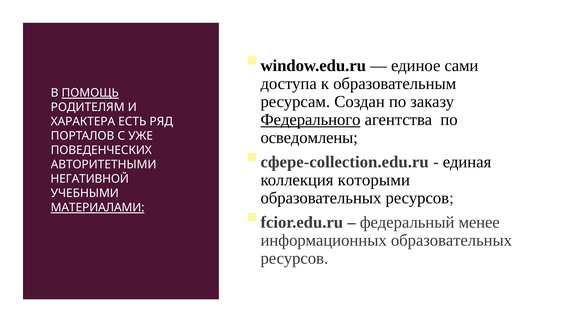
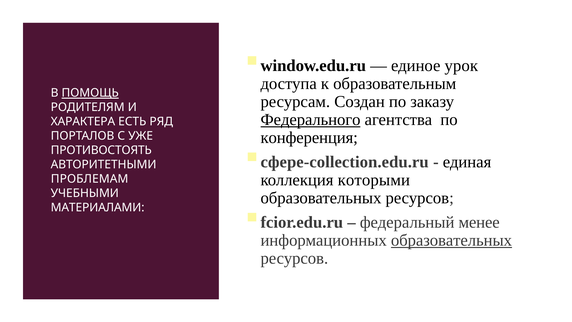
сами: сами -> урок
осведомлены: осведомлены -> конференция
ПОВЕДЕНЧЕСКИХ: ПОВЕДЕНЧЕСКИХ -> ПРОТИВОСТОЯТЬ
НЕГАТИВНОЙ: НЕГАТИВНОЙ -> ПРОБЛЕМАМ
МАТЕРИАЛАМИ underline: present -> none
образовательных at (451, 240) underline: none -> present
